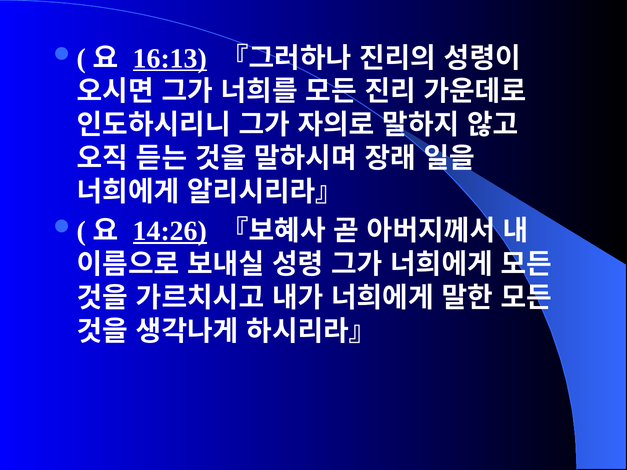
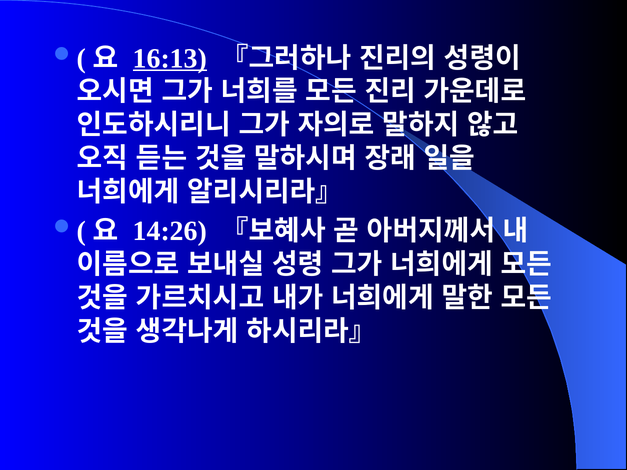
14:26 underline: present -> none
